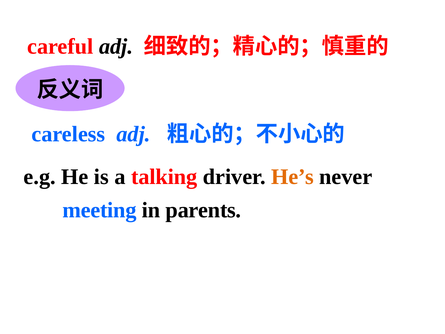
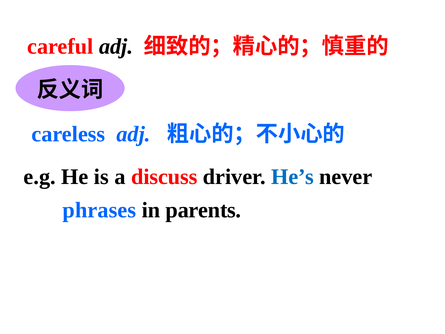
talking: talking -> discuss
He’s colour: orange -> blue
meeting: meeting -> phrases
